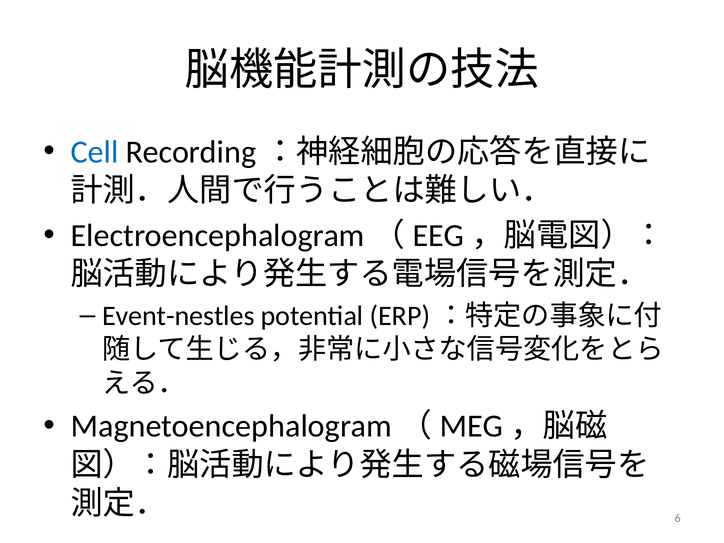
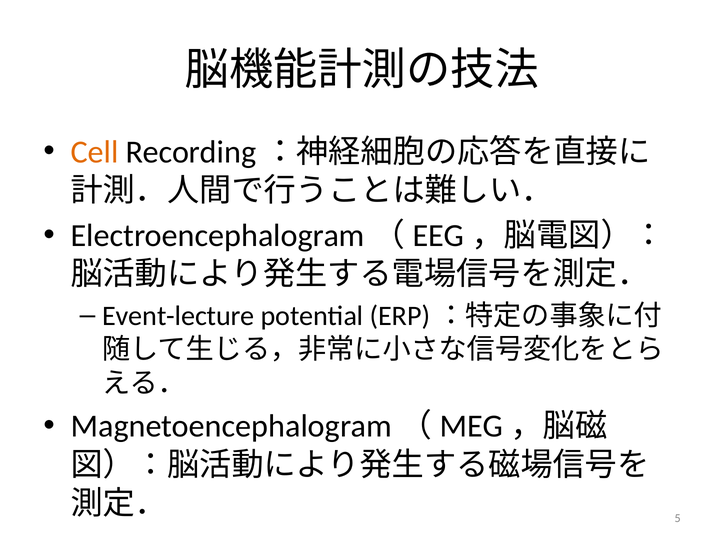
Cell colour: blue -> orange
Event-nestles: Event-nestles -> Event-lecture
6: 6 -> 5
